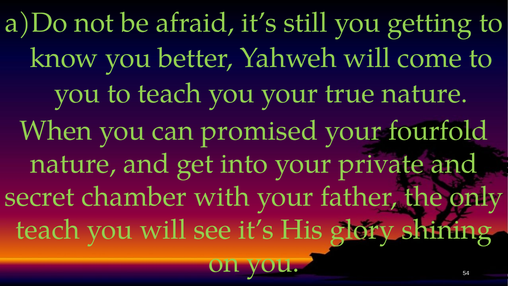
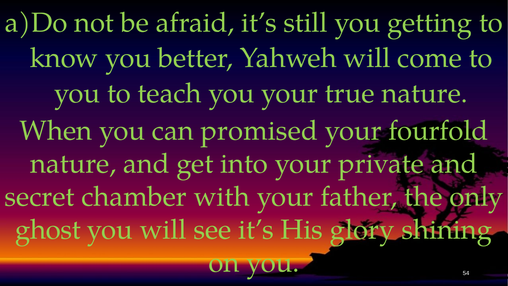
teach at (48, 230): teach -> ghost
